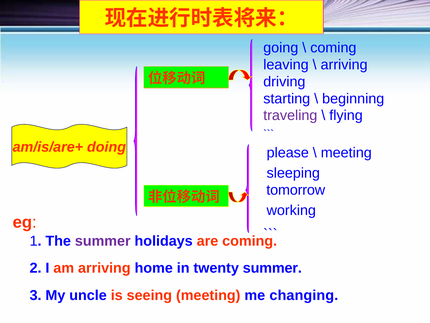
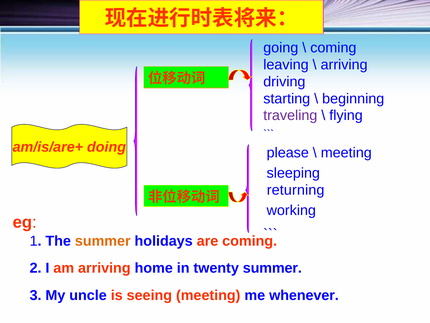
tomorrow: tomorrow -> returning
summer at (103, 241) colour: purple -> orange
changing: changing -> whenever
